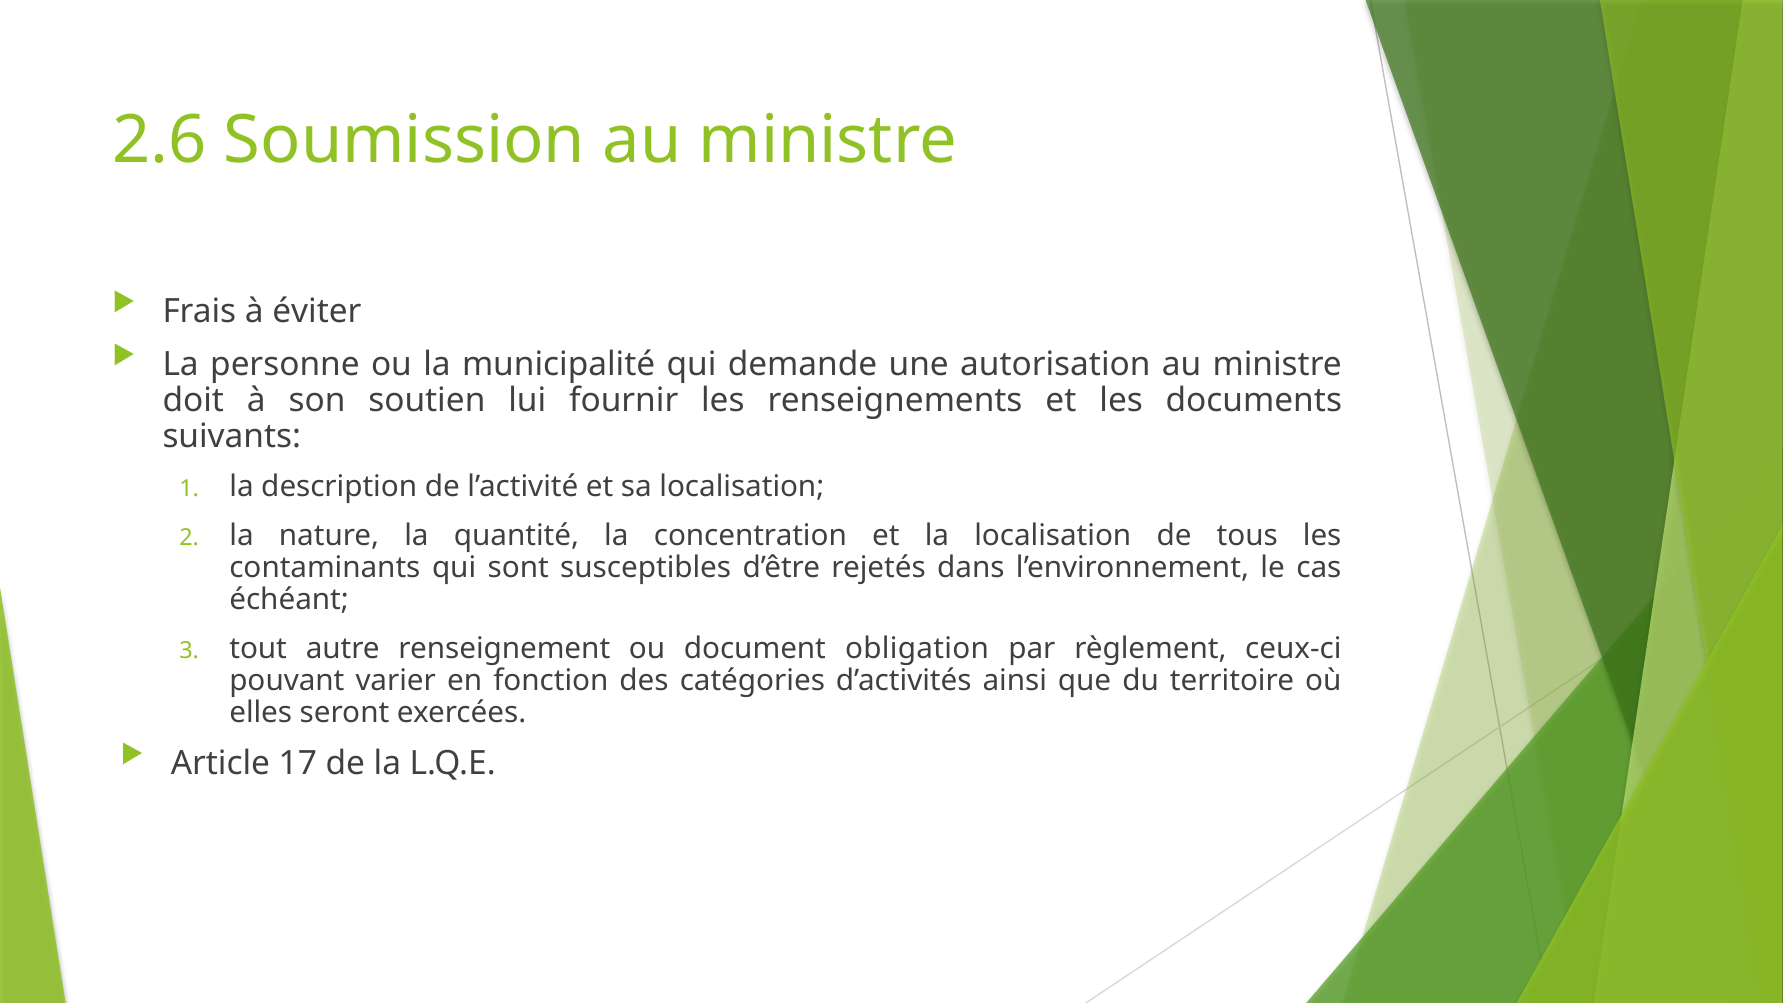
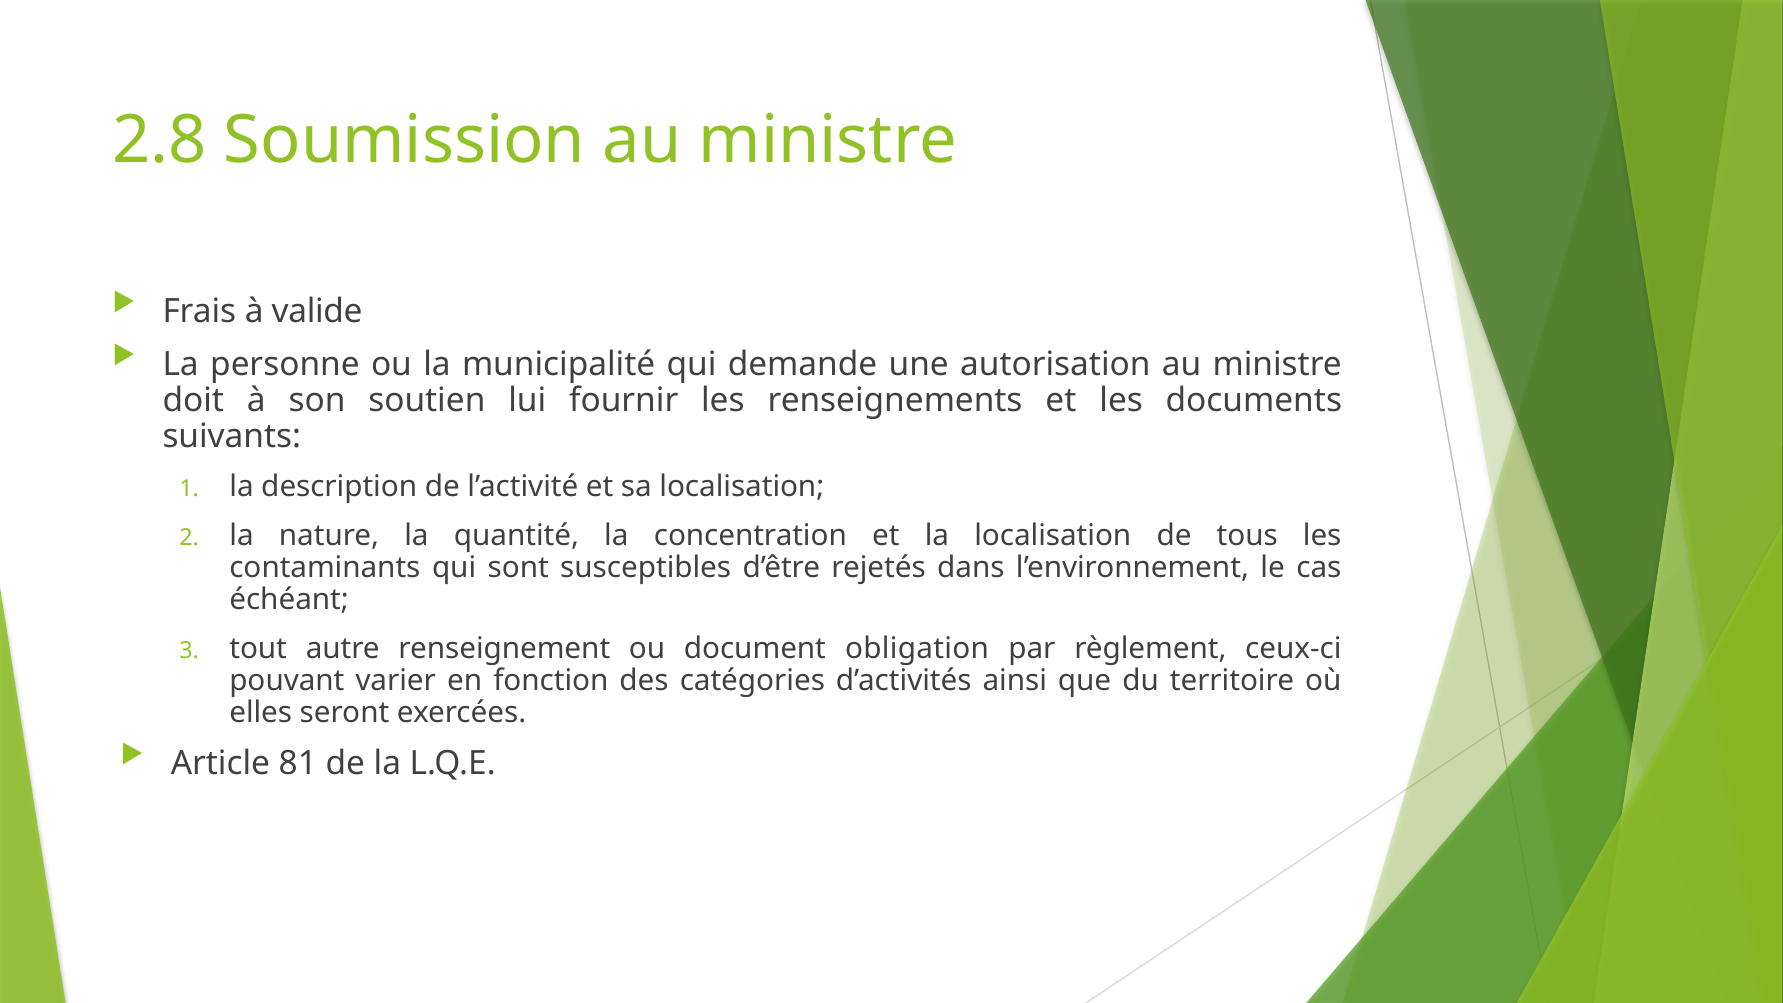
2.6: 2.6 -> 2.8
éviter: éviter -> valide
17: 17 -> 81
